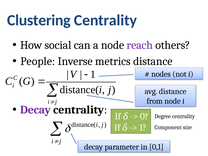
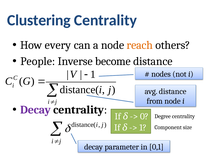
social: social -> every
reach colour: purple -> orange
metrics: metrics -> become
